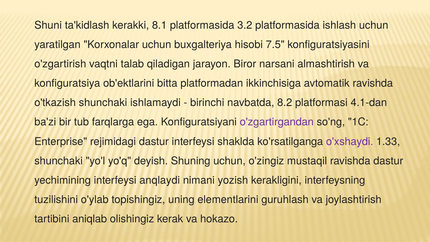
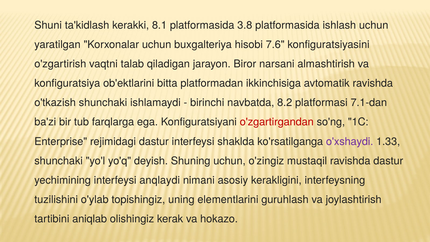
3.2: 3.2 -> 3.8
7.5: 7.5 -> 7.6
4.1-dan: 4.1-dan -> 7.1-dan
o'zgartirgandan colour: purple -> red
yozish: yozish -> asosiy
